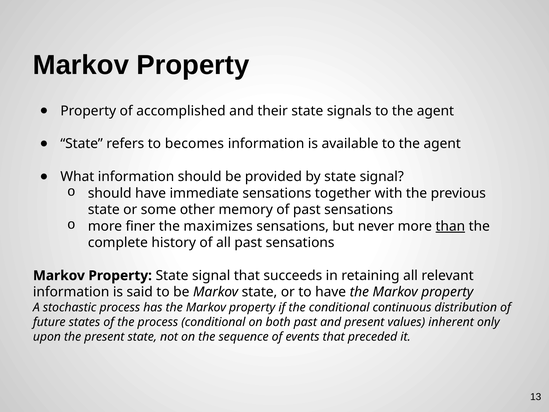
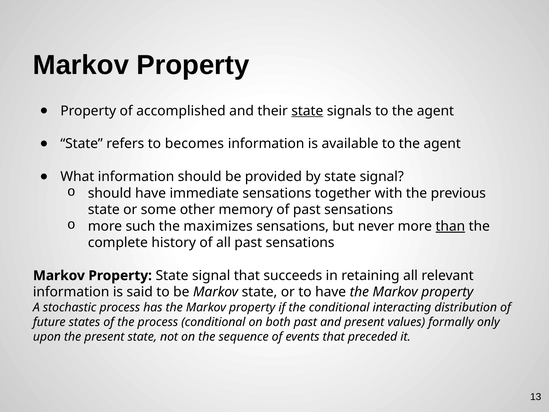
state at (307, 111) underline: none -> present
finer: finer -> such
continuous: continuous -> interacting
inherent: inherent -> formally
